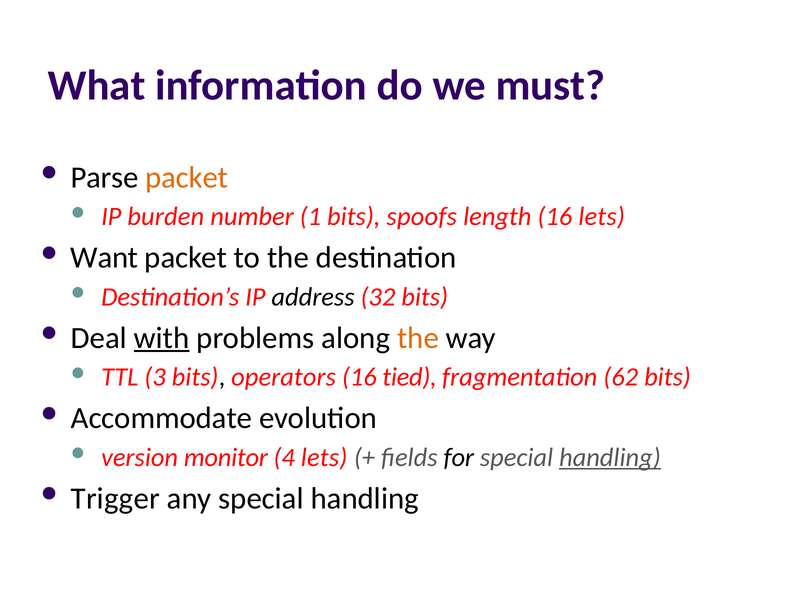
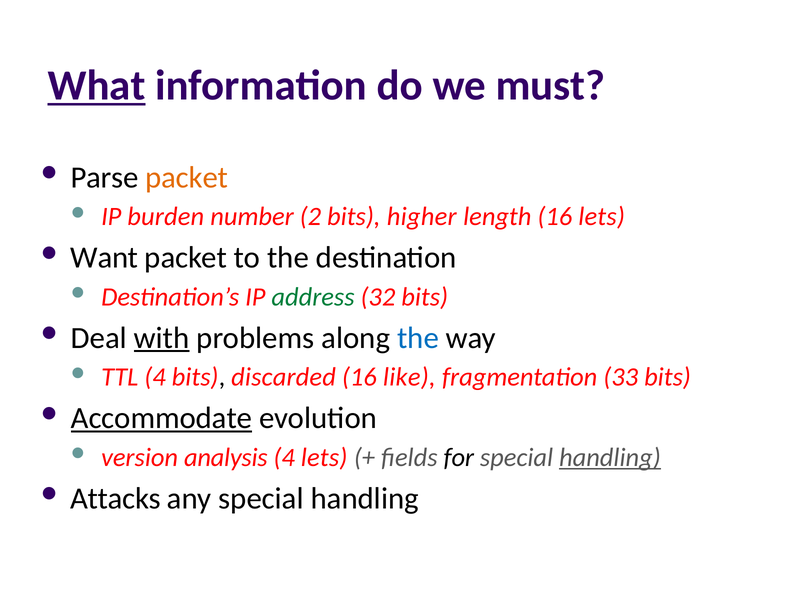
What underline: none -> present
1: 1 -> 2
spoofs: spoofs -> higher
address colour: black -> green
the at (418, 338) colour: orange -> blue
TTL 3: 3 -> 4
operators: operators -> discarded
tied: tied -> like
62: 62 -> 33
Accommodate underline: none -> present
monitor: monitor -> analysis
Trigger: Trigger -> Attacks
